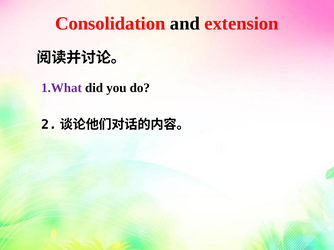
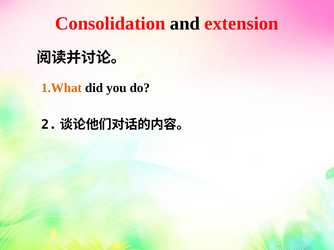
1.What colour: purple -> orange
